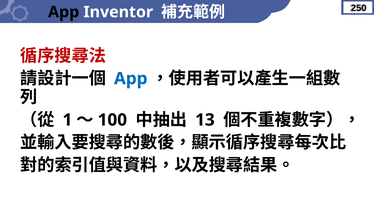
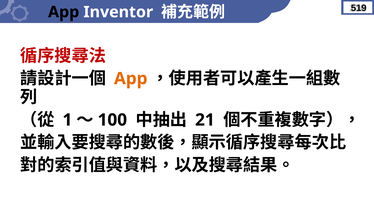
250: 250 -> 519
App at (131, 79) colour: blue -> orange
13: 13 -> 21
